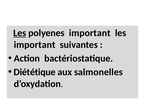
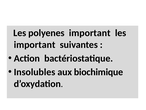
Les at (20, 33) underline: present -> none
Diététique: Diététique -> Insolubles
salmonelles: salmonelles -> biochimique
